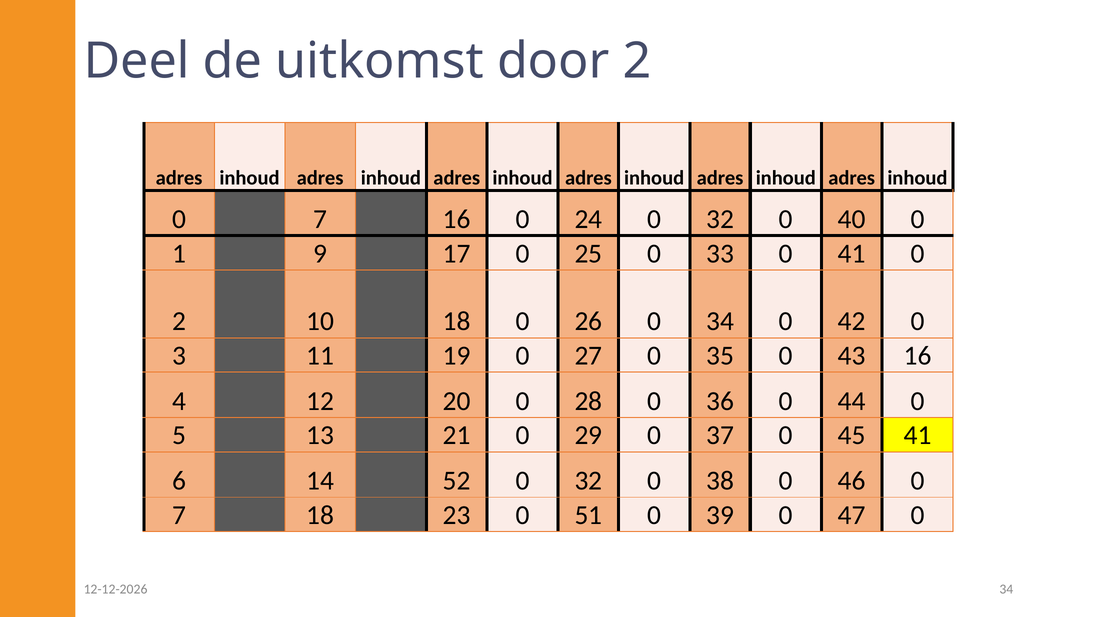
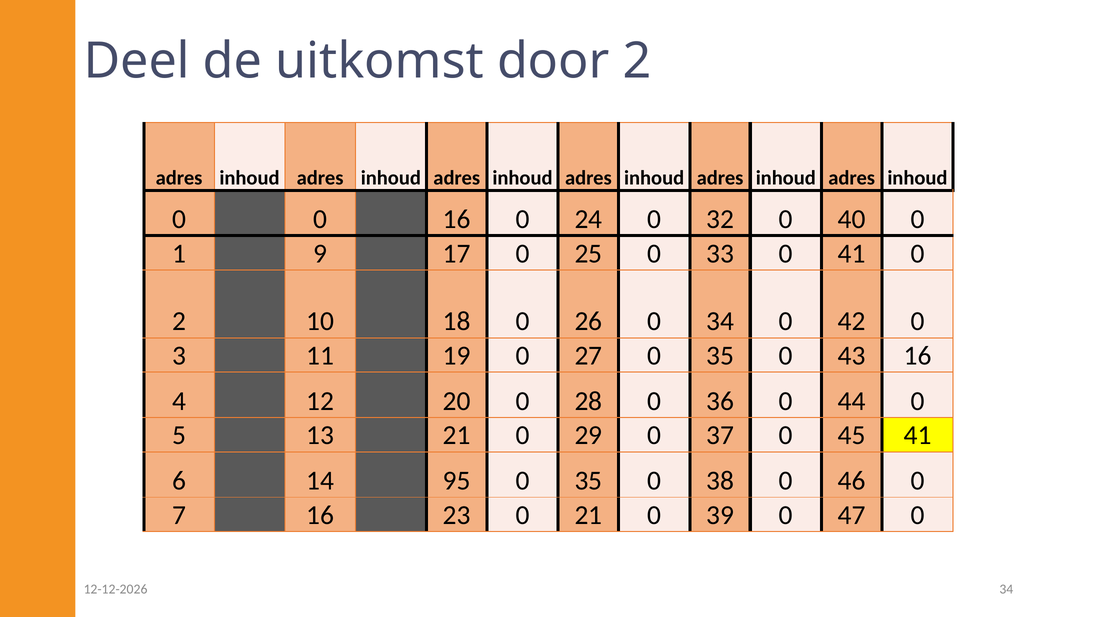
7 at (320, 219): 7 -> 0
52: 52 -> 95
32 at (588, 481): 32 -> 35
7 18: 18 -> 16
0 51: 51 -> 21
